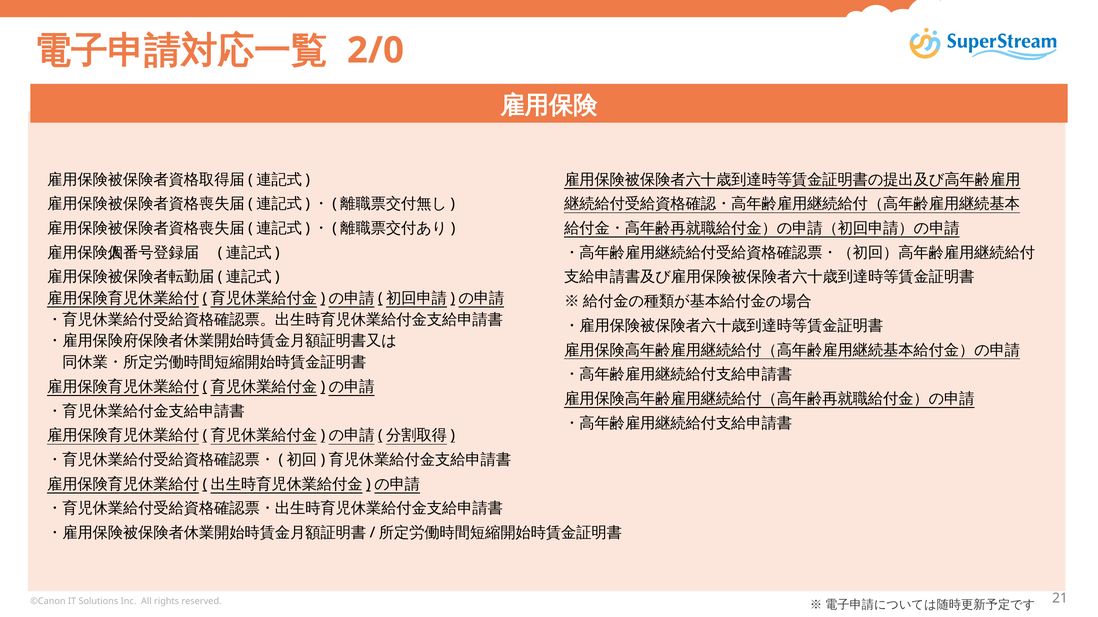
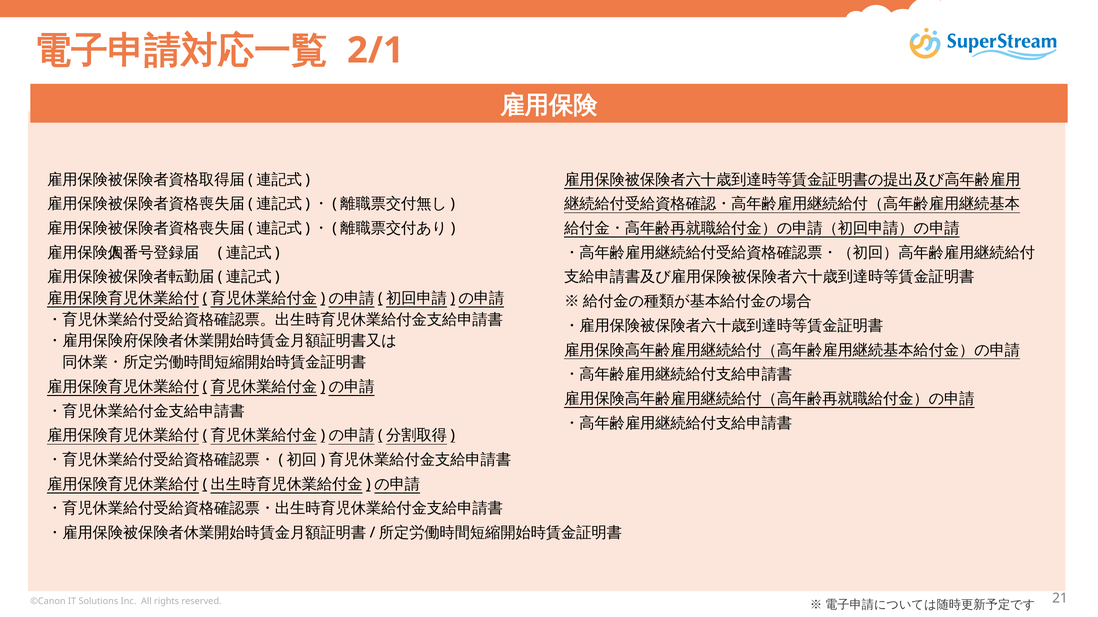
2/0: 2/0 -> 2/1
